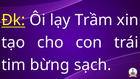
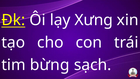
Trầm: Trầm -> Xưng
